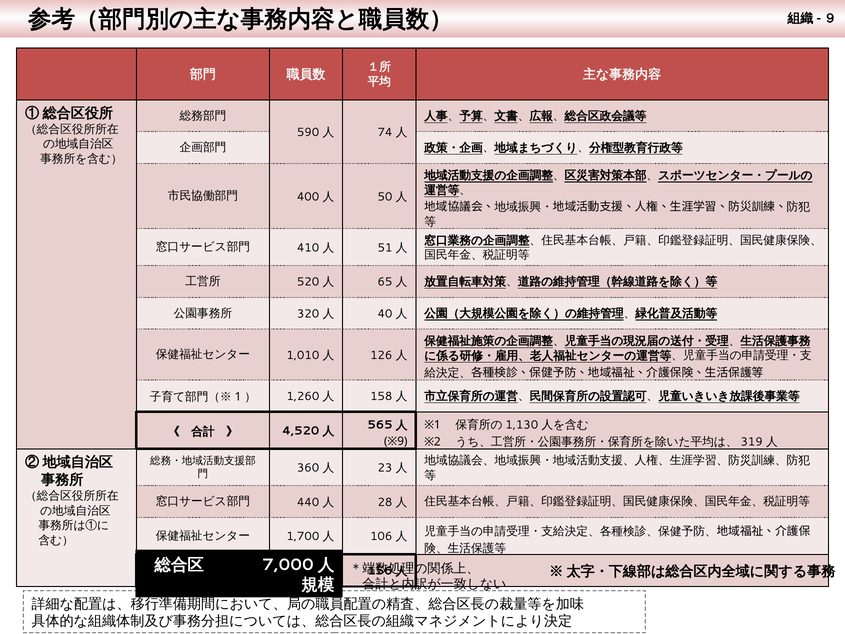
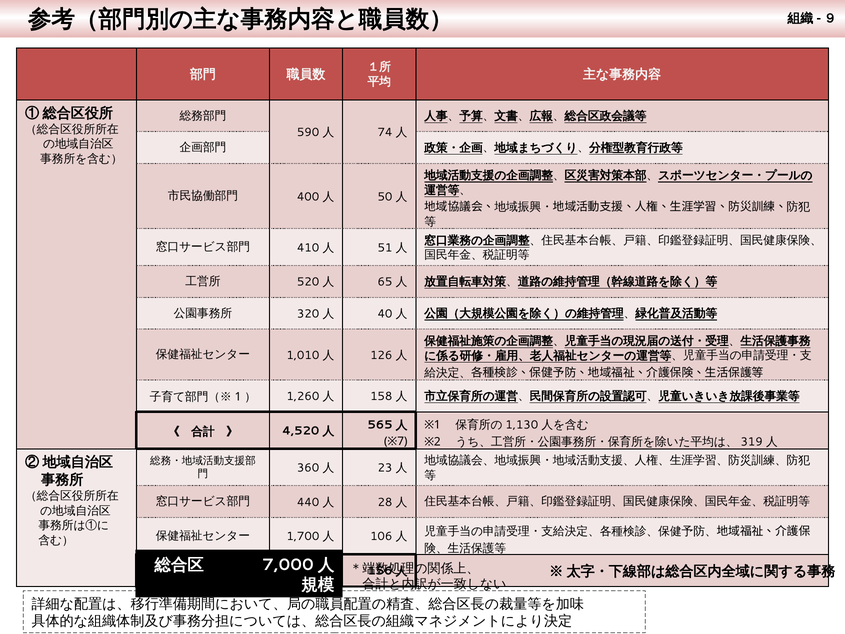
※9: ※9 -> ※7
